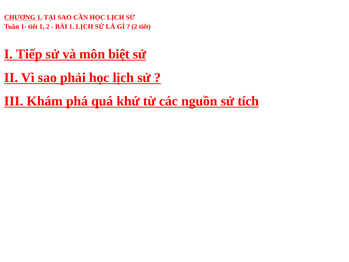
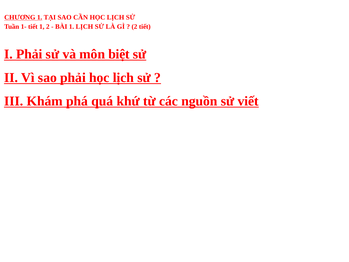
I Tiếp: Tiếp -> Phải
tích: tích -> viết
